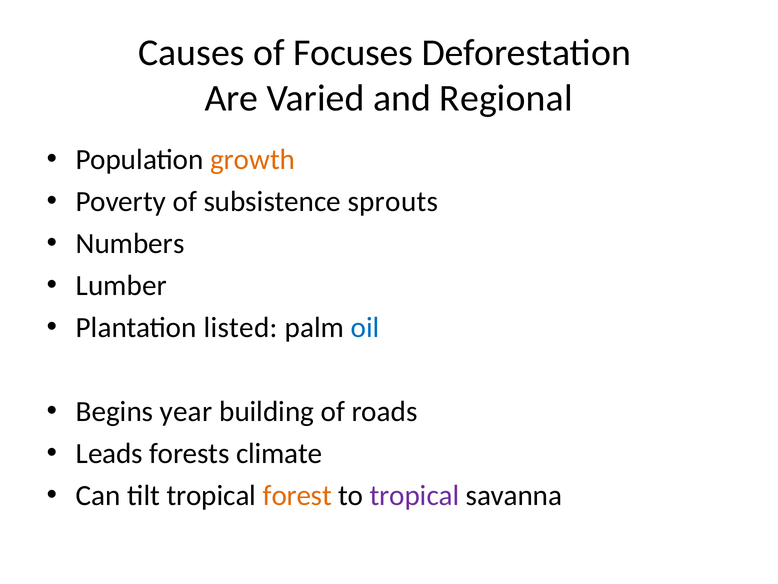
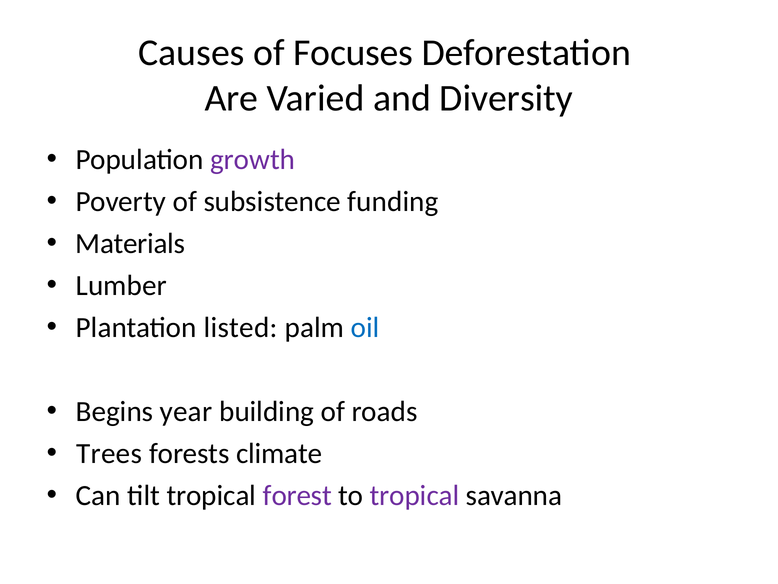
Regional: Regional -> Diversity
growth colour: orange -> purple
sprouts: sprouts -> funding
Numbers: Numbers -> Materials
Leads: Leads -> Trees
forest colour: orange -> purple
